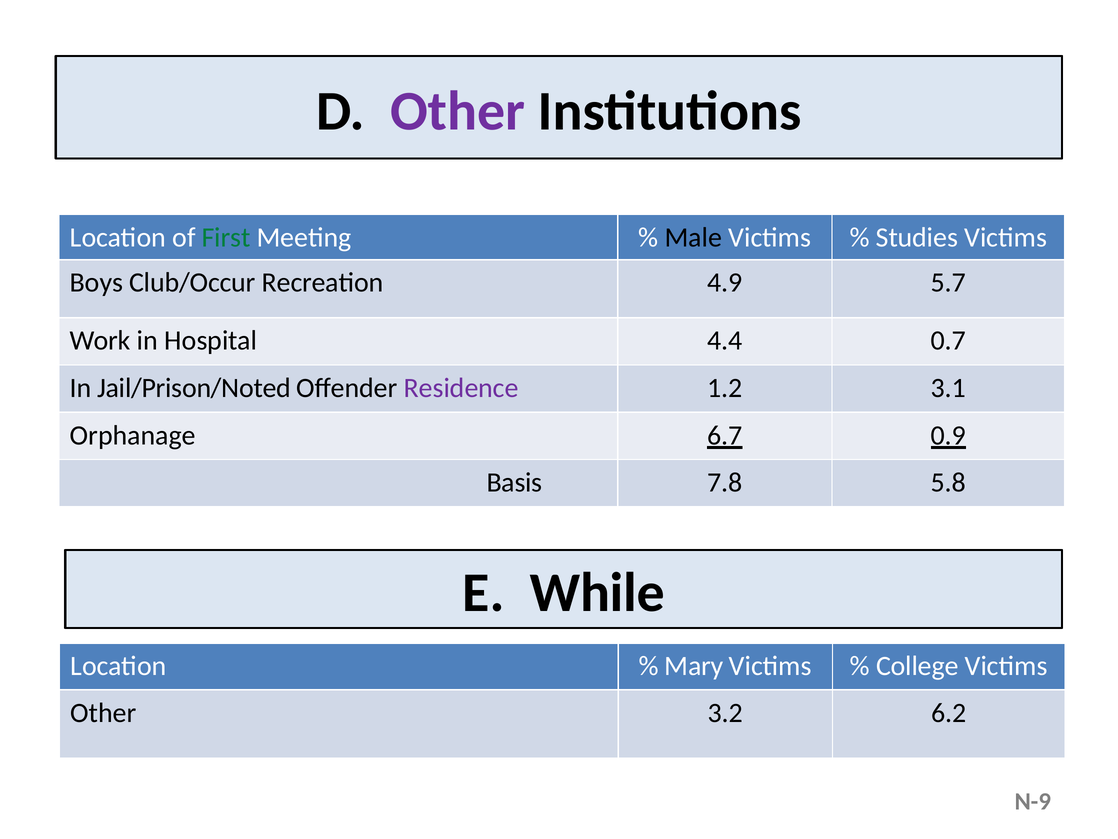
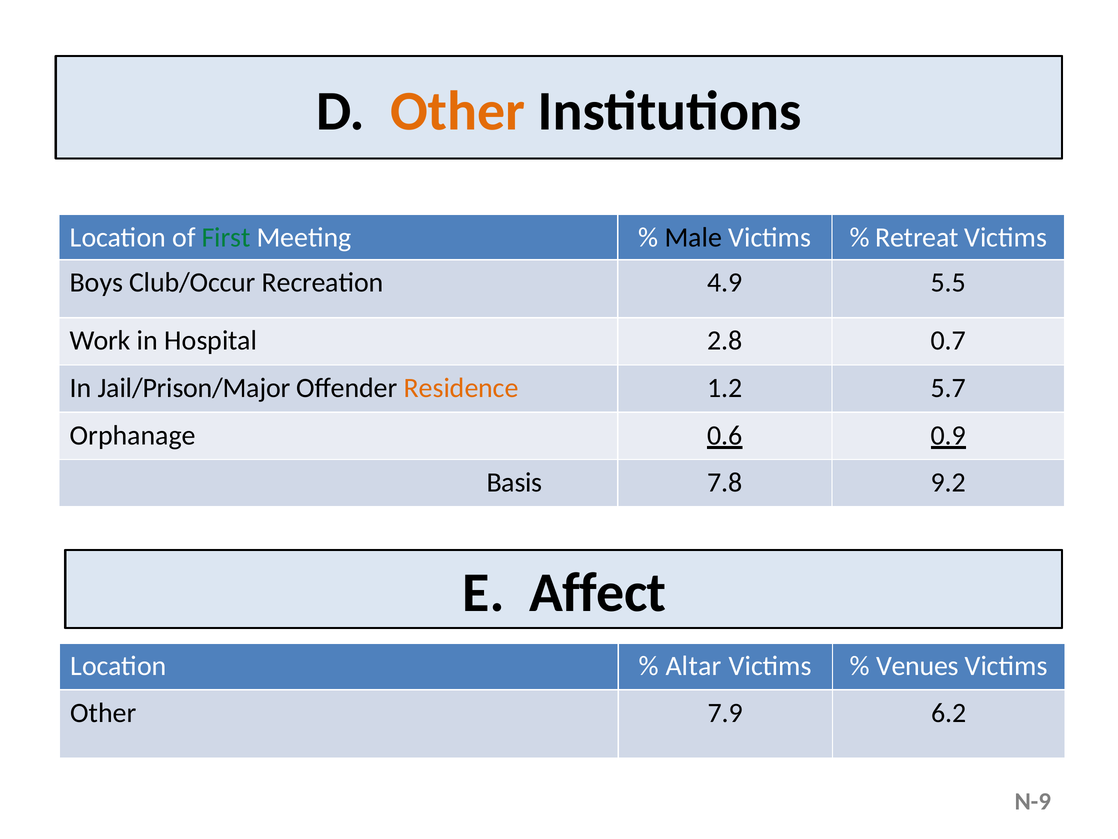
Other at (458, 111) colour: purple -> orange
Studies: Studies -> Retreat
5.7: 5.7 -> 5.5
4.4: 4.4 -> 2.8
Jail/Prison/Noted: Jail/Prison/Noted -> Jail/Prison/Major
Residence colour: purple -> orange
3.1: 3.1 -> 5.7
6.7: 6.7 -> 0.6
5.8: 5.8 -> 9.2
While: While -> Affect
Mary: Mary -> Altar
College: College -> Venues
3.2: 3.2 -> 7.9
